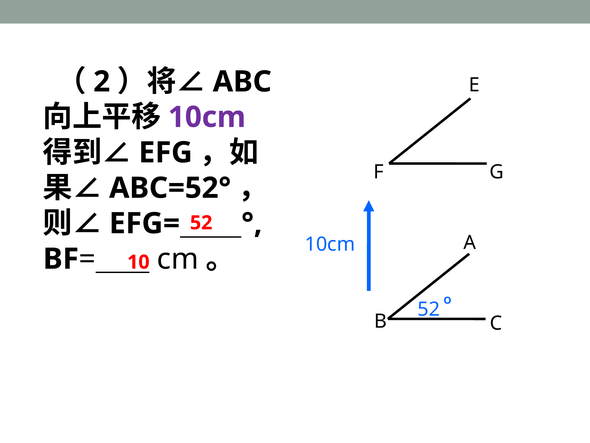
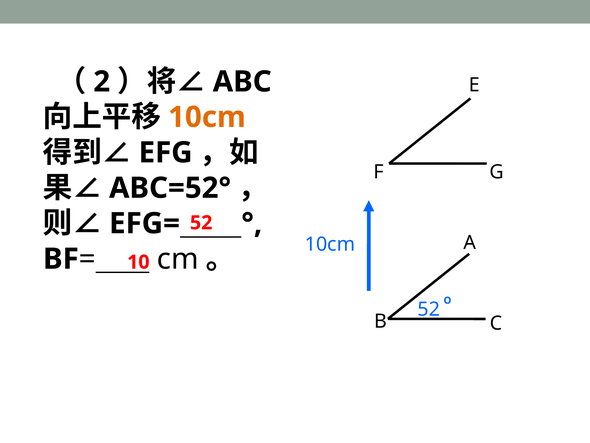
10cm at (207, 117) colour: purple -> orange
